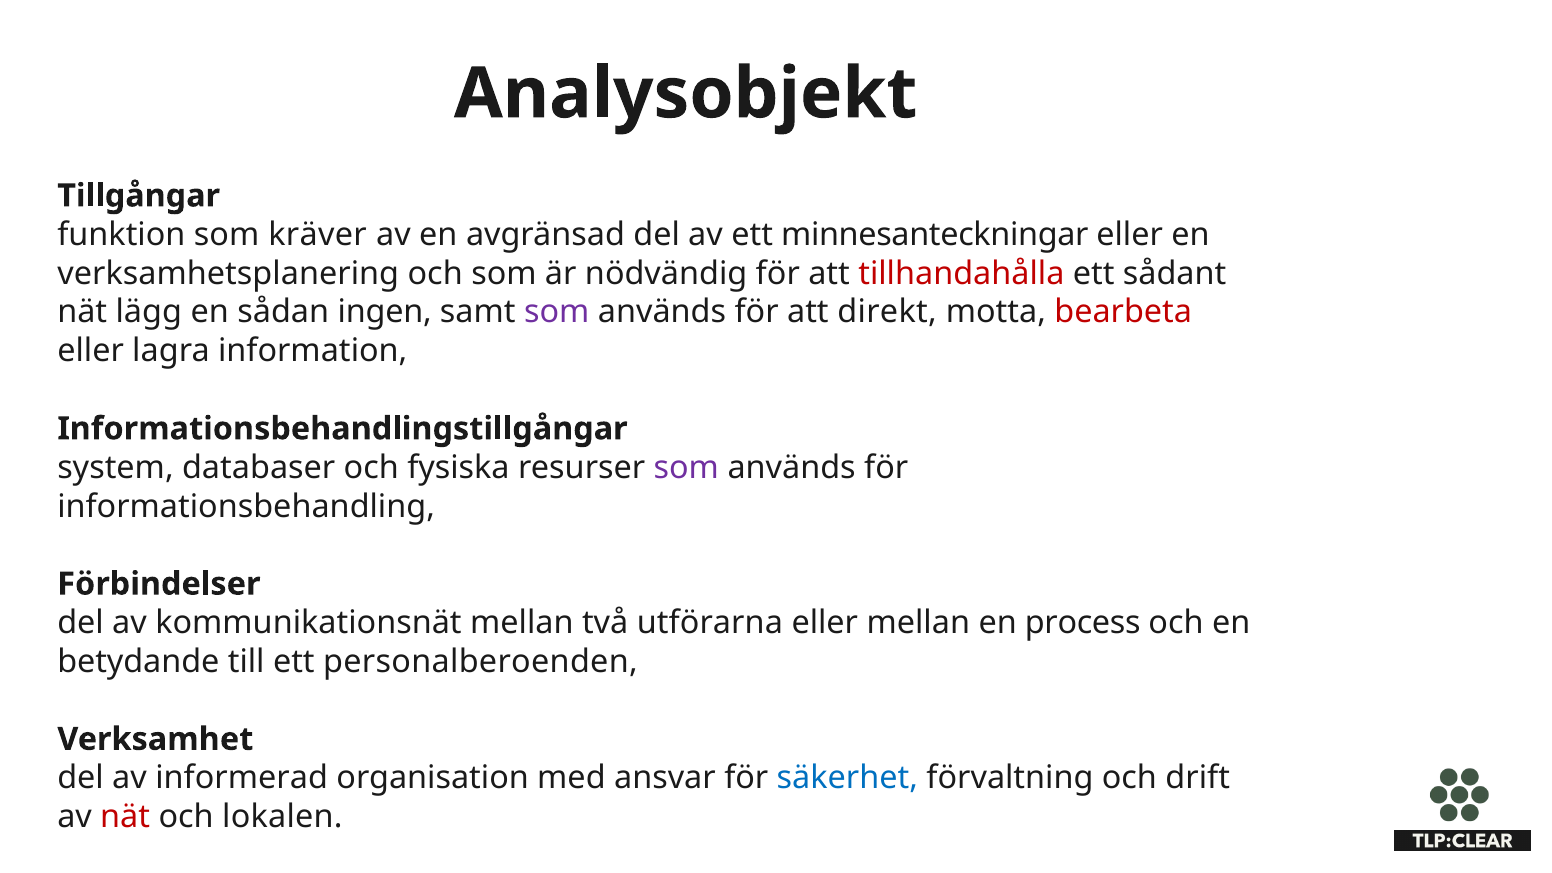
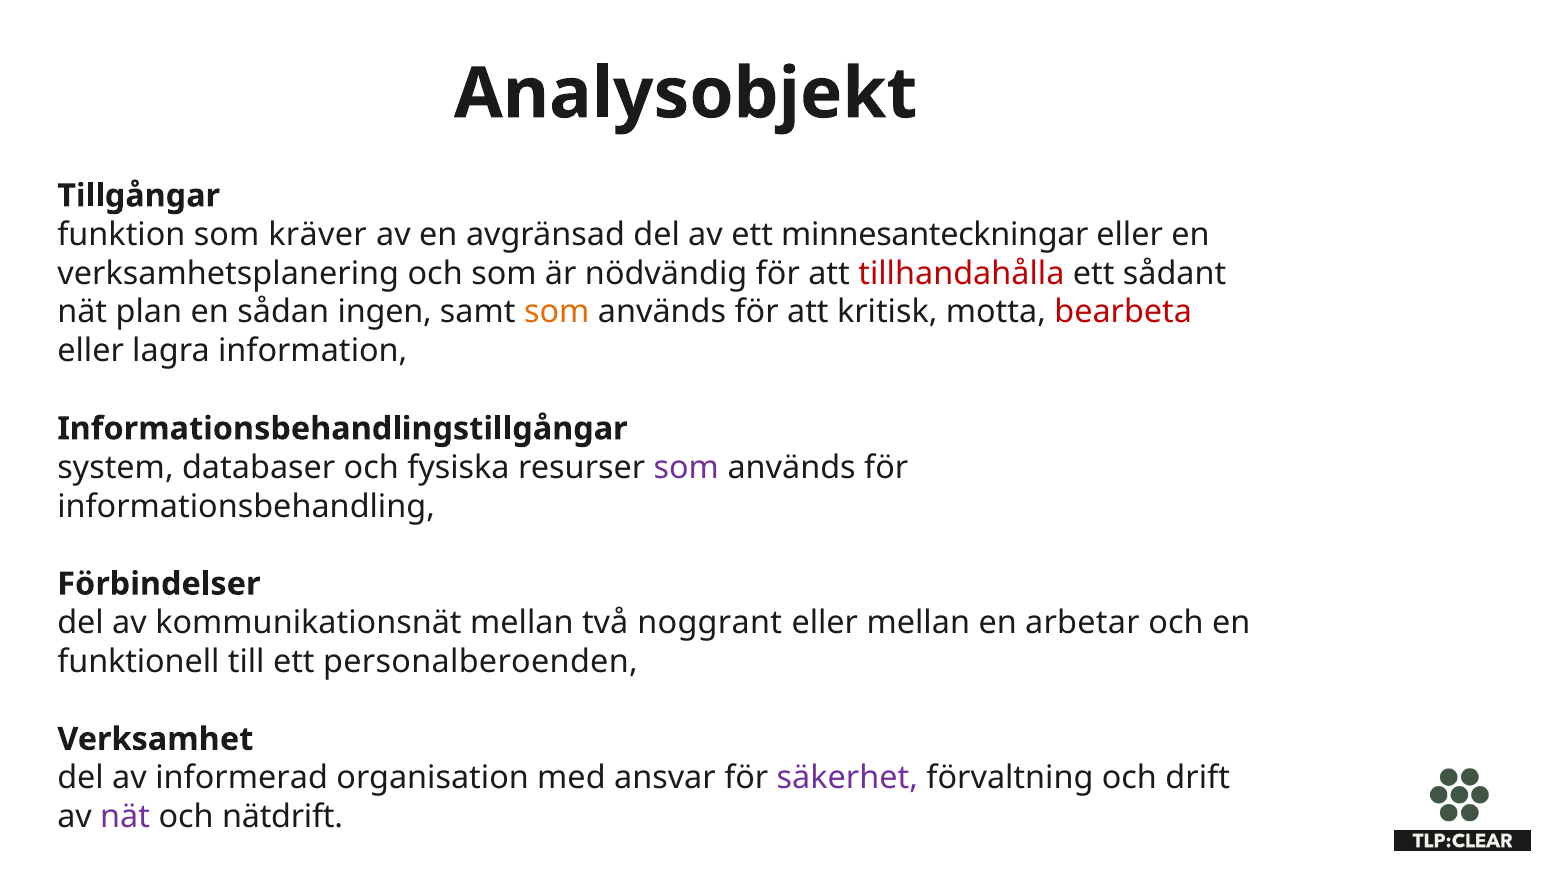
lägg: lägg -> plan
som at (557, 312) colour: purple -> orange
direkt: direkt -> kritisk
utförarna: utförarna -> noggrant
process: process -> arbetar
betydande: betydande -> funktionell
säkerhet colour: blue -> purple
nät at (125, 817) colour: red -> purple
lokalen: lokalen -> nätdrift
